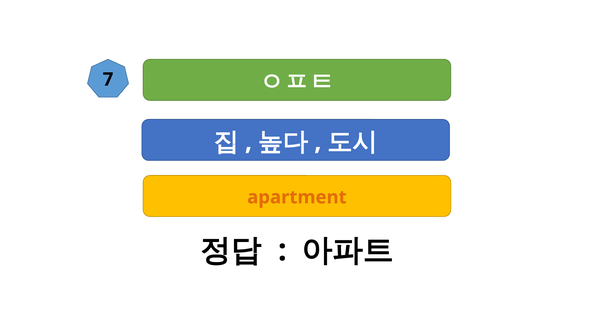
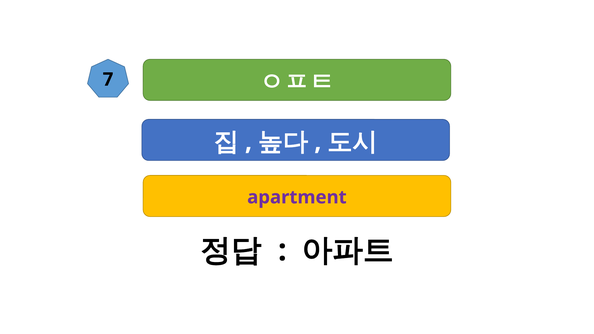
apartment colour: orange -> purple
